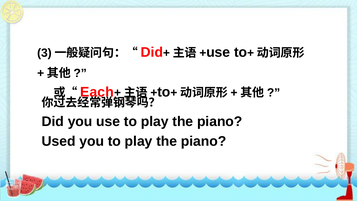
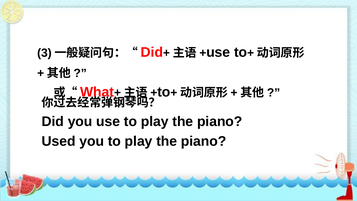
Each: Each -> What
